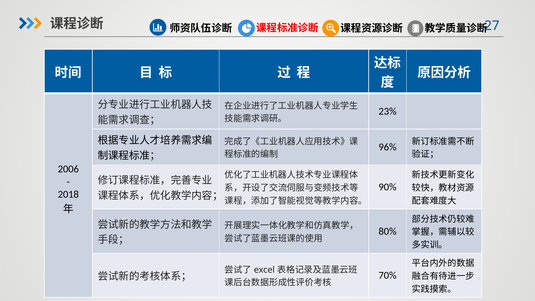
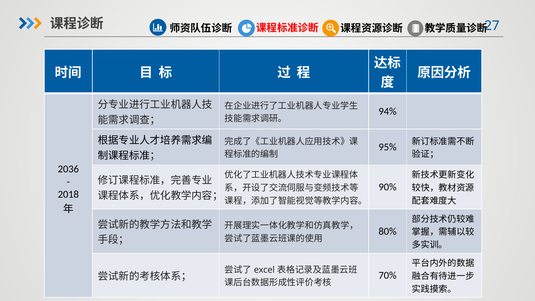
23%: 23% -> 94%
96%: 96% -> 95%
2006: 2006 -> 2036
